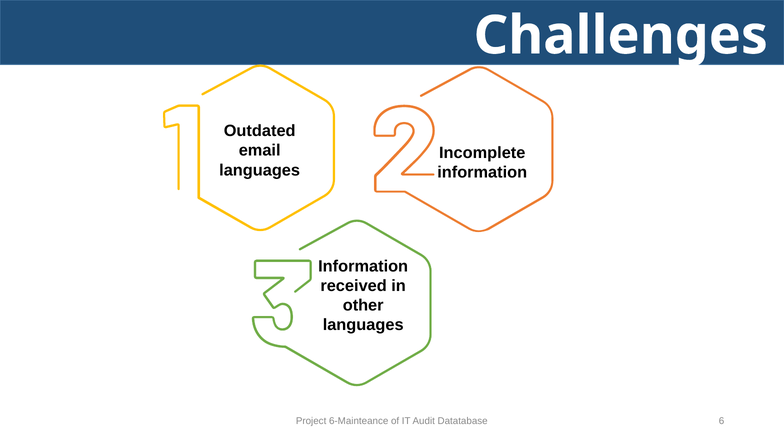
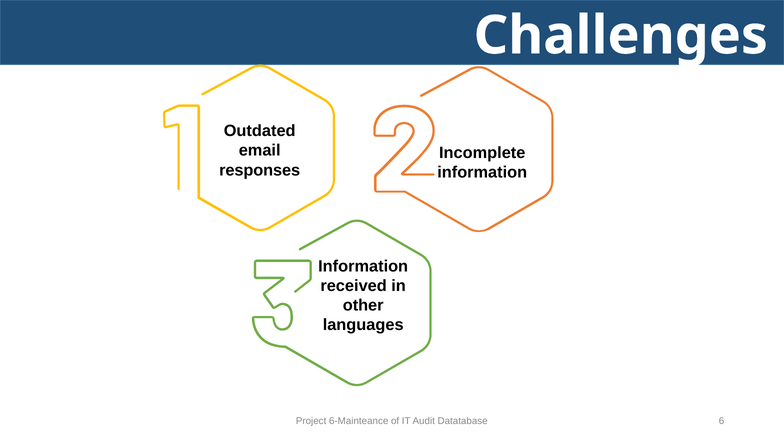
languages at (260, 170): languages -> responses
